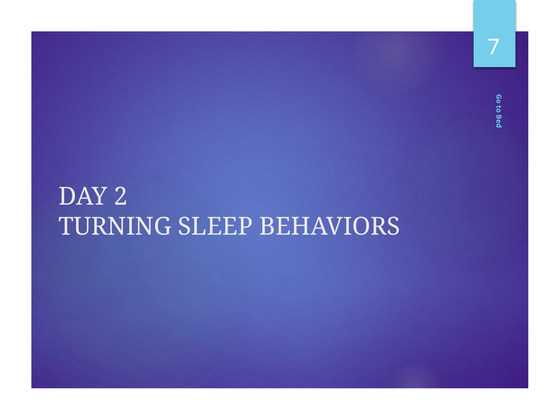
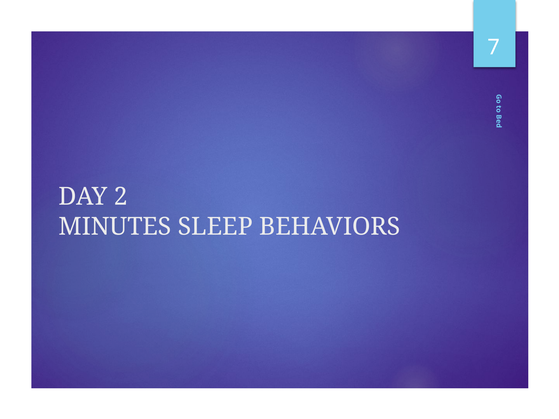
TURNING: TURNING -> MINUTES
